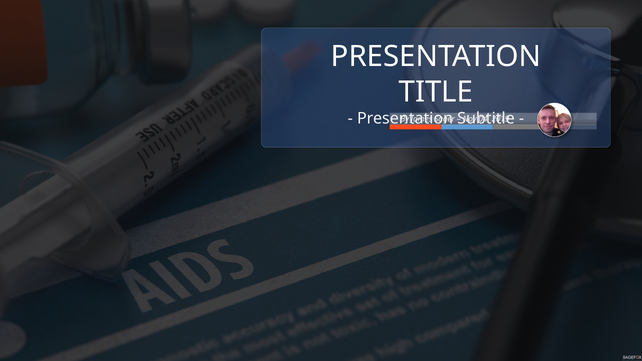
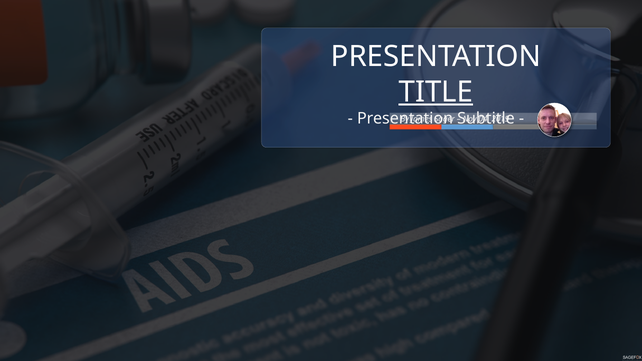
TITLE underline: none -> present
